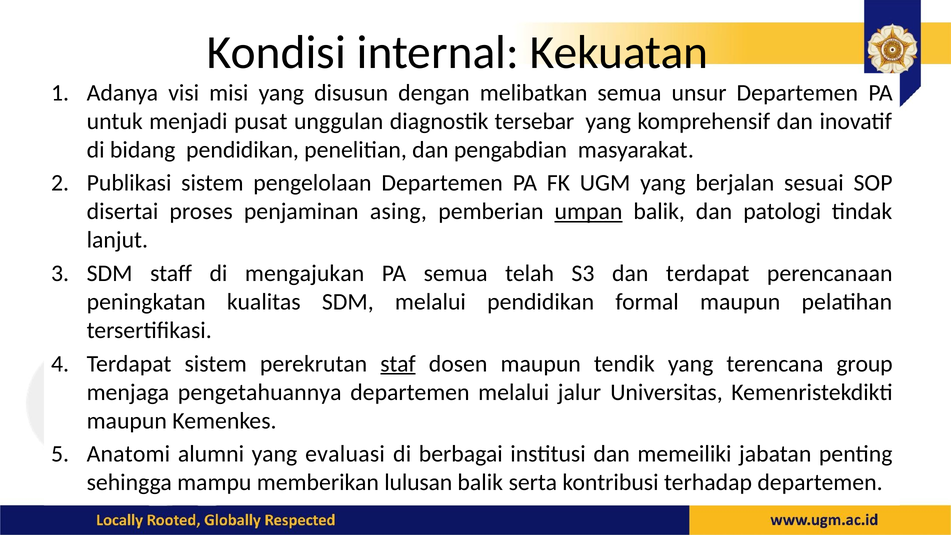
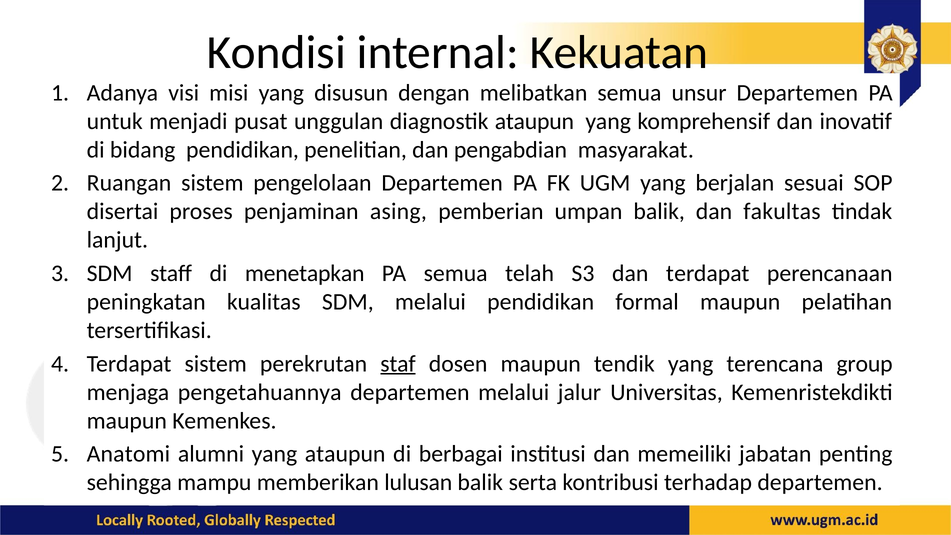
diagnostik tersebar: tersebar -> ataupun
Publikasi: Publikasi -> Ruangan
umpan underline: present -> none
patologi: patologi -> fakultas
mengajukan: mengajukan -> menetapkan
yang evaluasi: evaluasi -> ataupun
